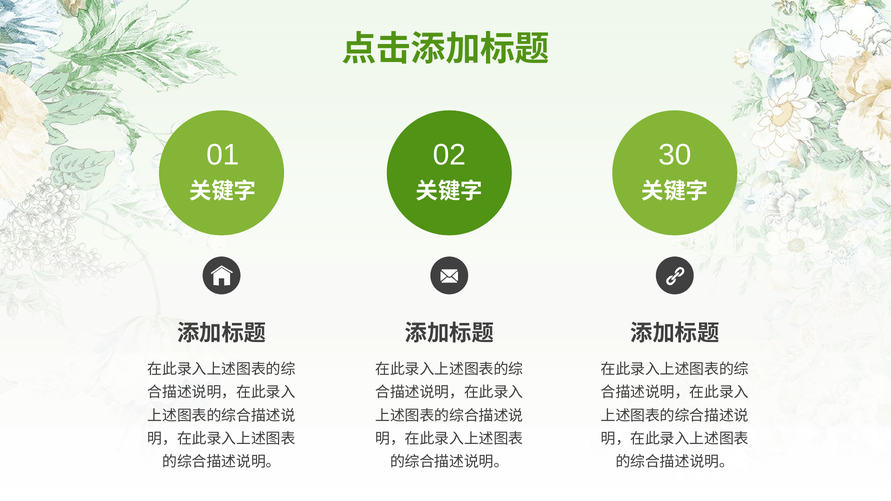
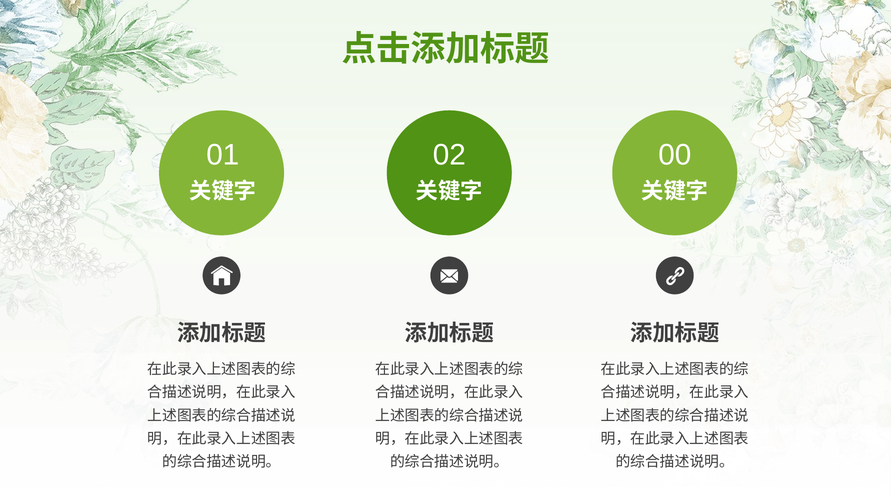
30: 30 -> 00
